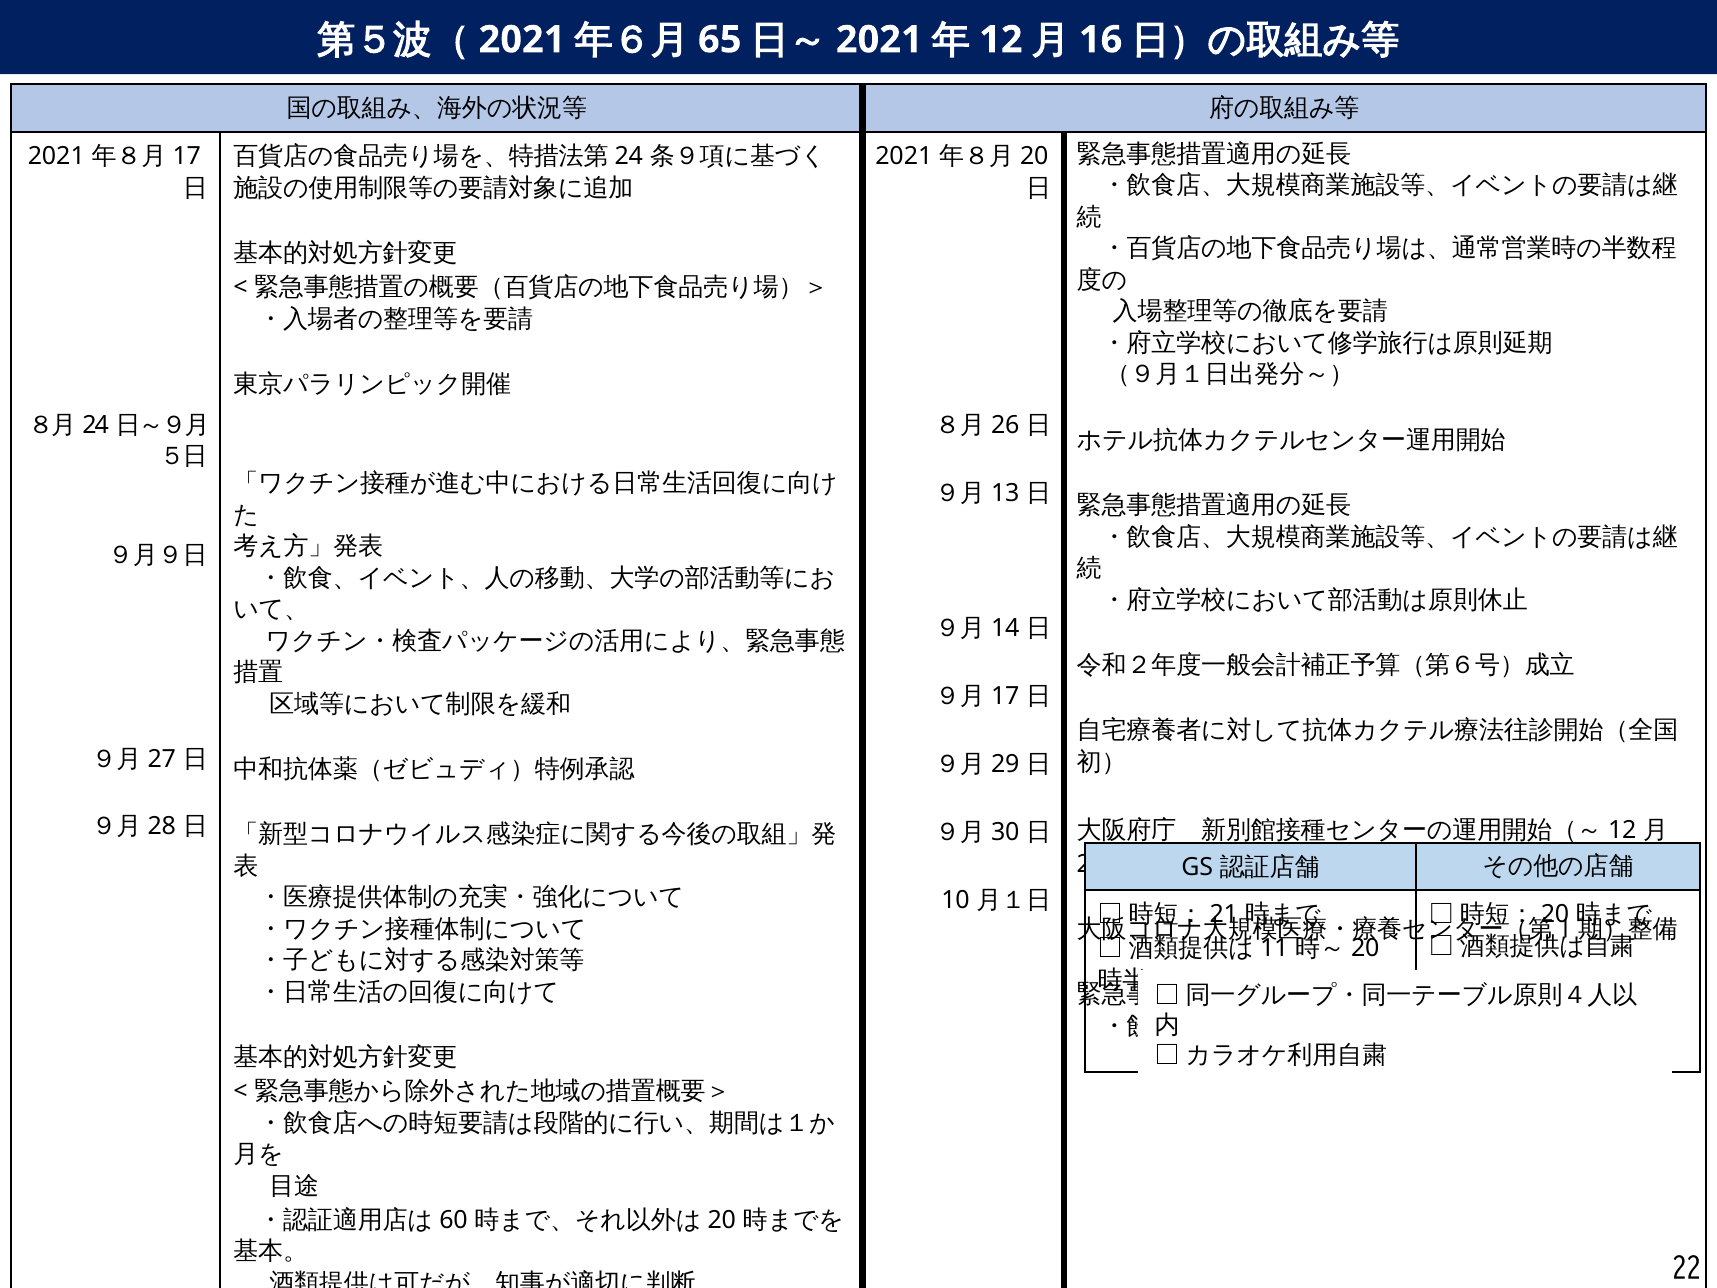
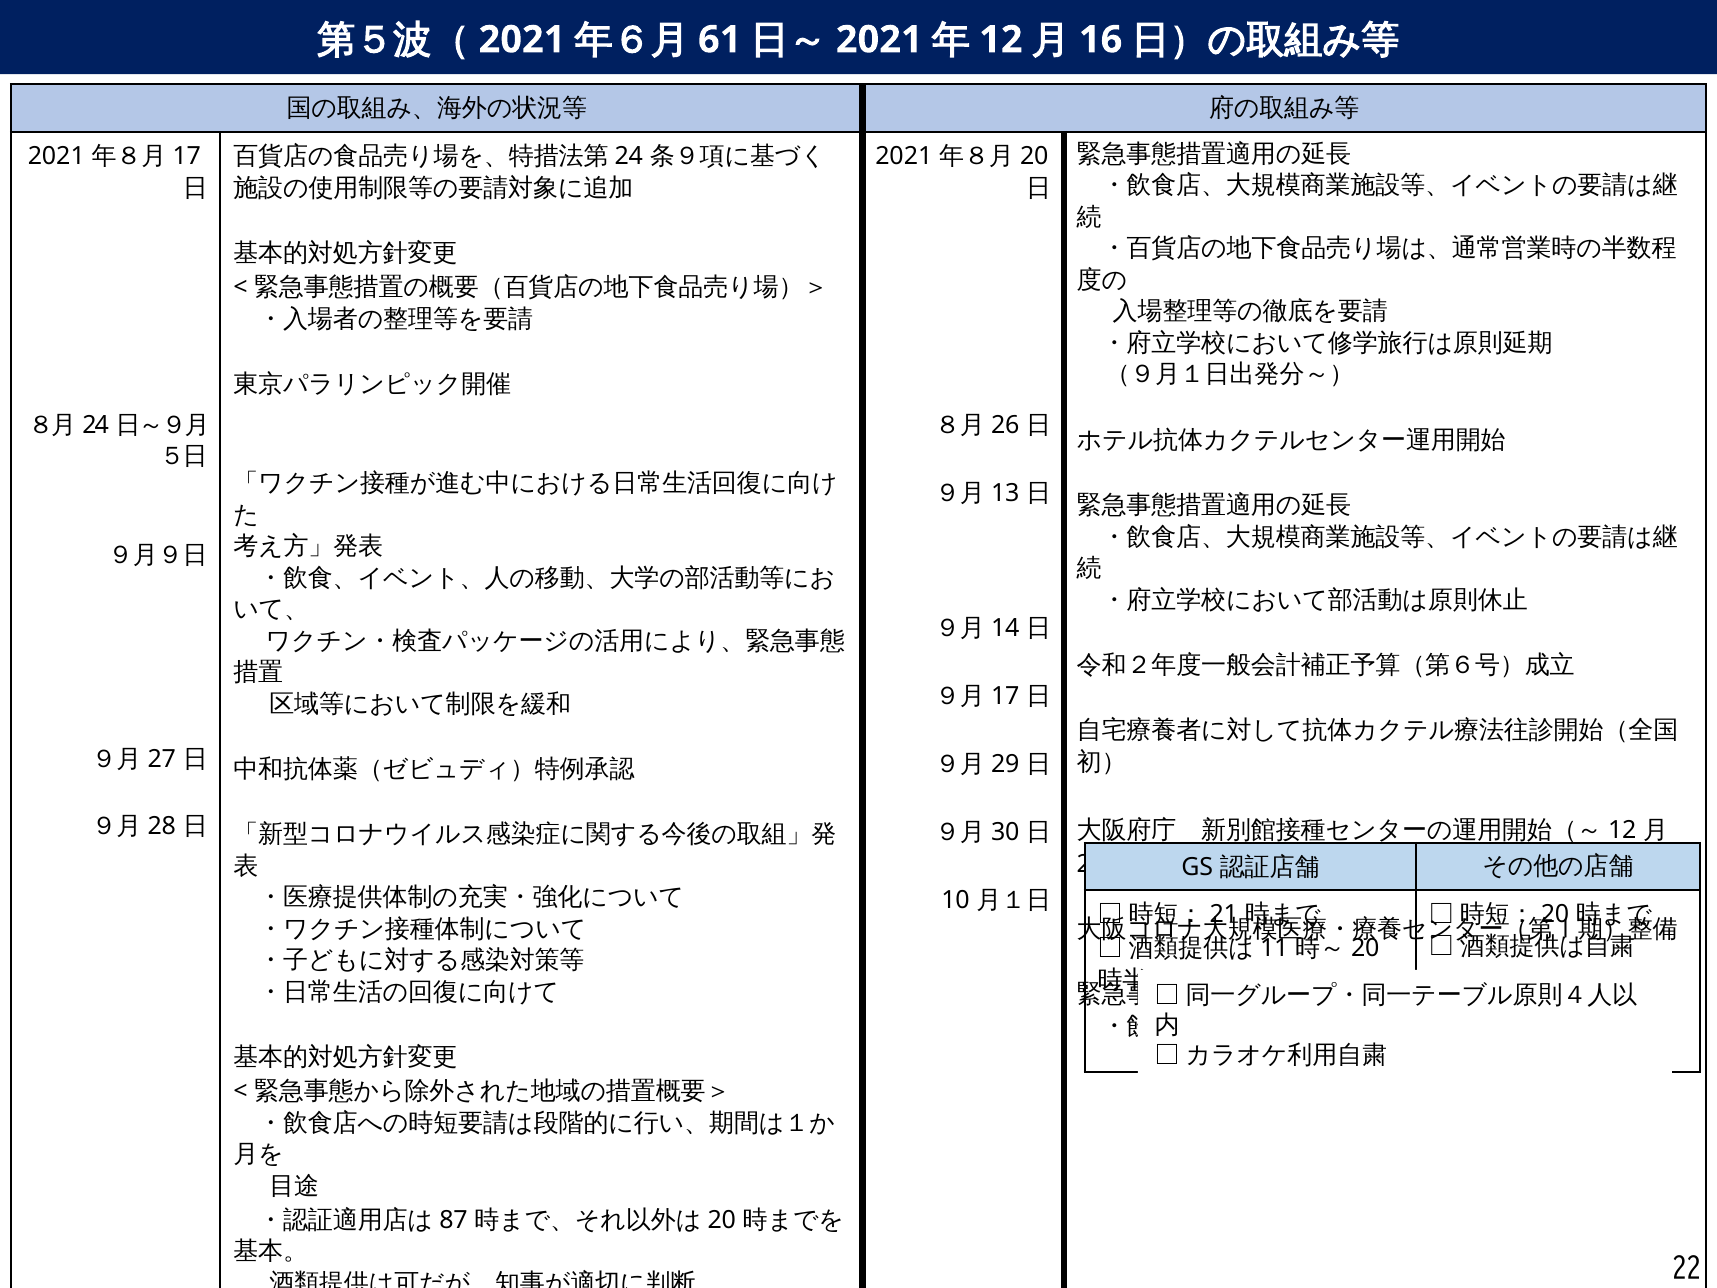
65: 65 -> 61
60: 60 -> 87
